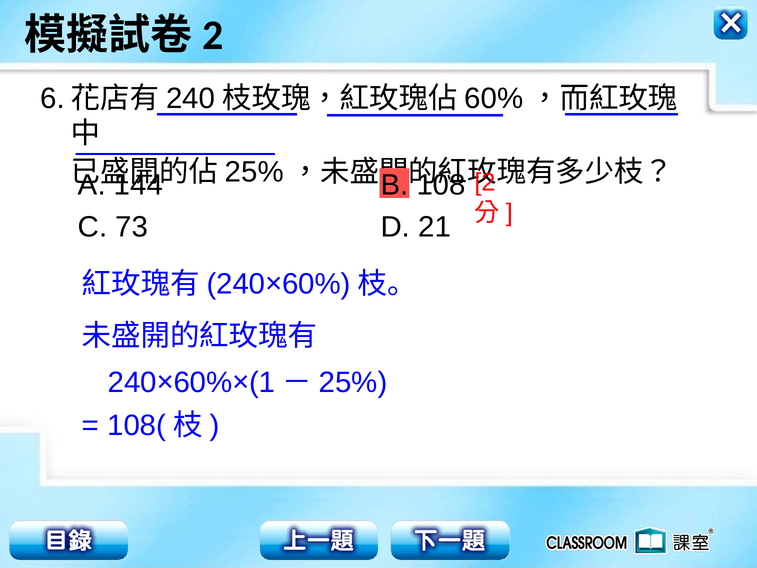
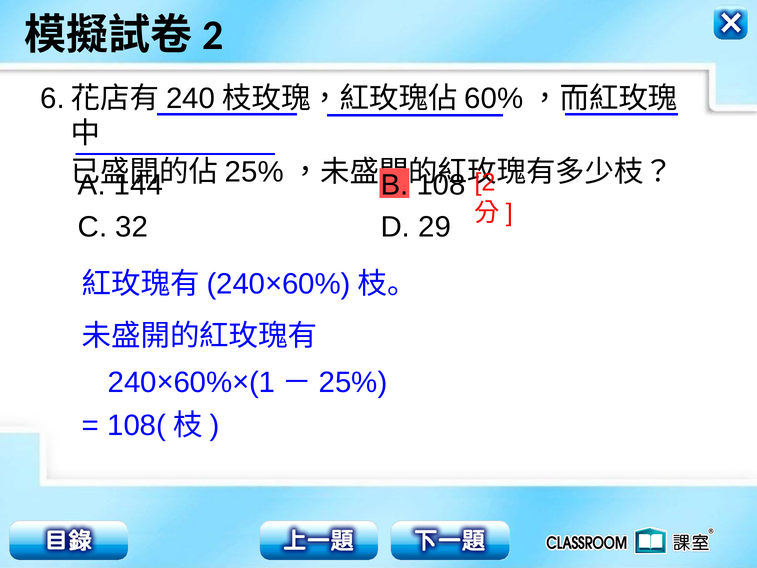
73: 73 -> 32
21: 21 -> 29
